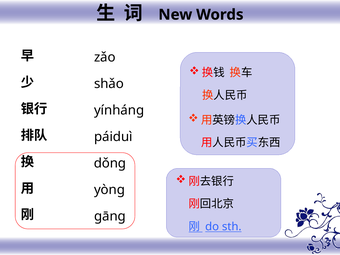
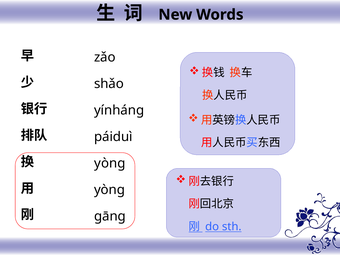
dǒnɡ at (110, 163): dǒnɡ -> yònɡ
